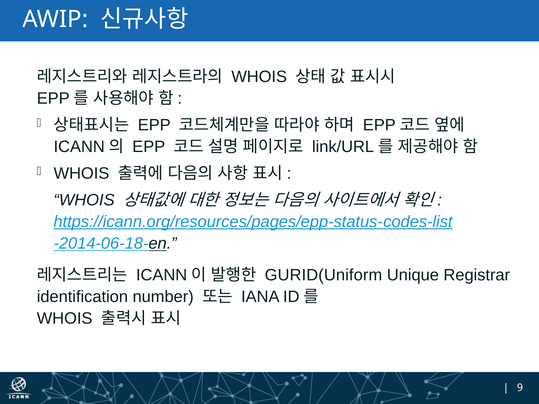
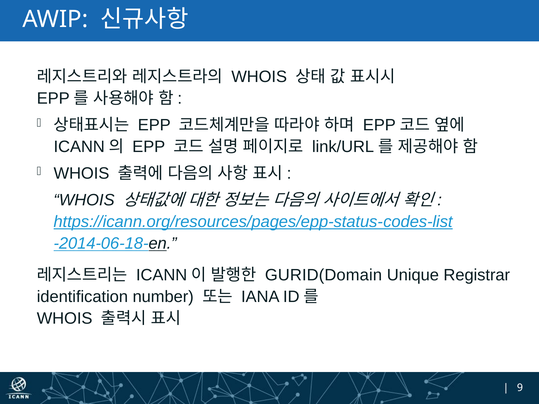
GURID(Uniform: GURID(Uniform -> GURID(Domain
